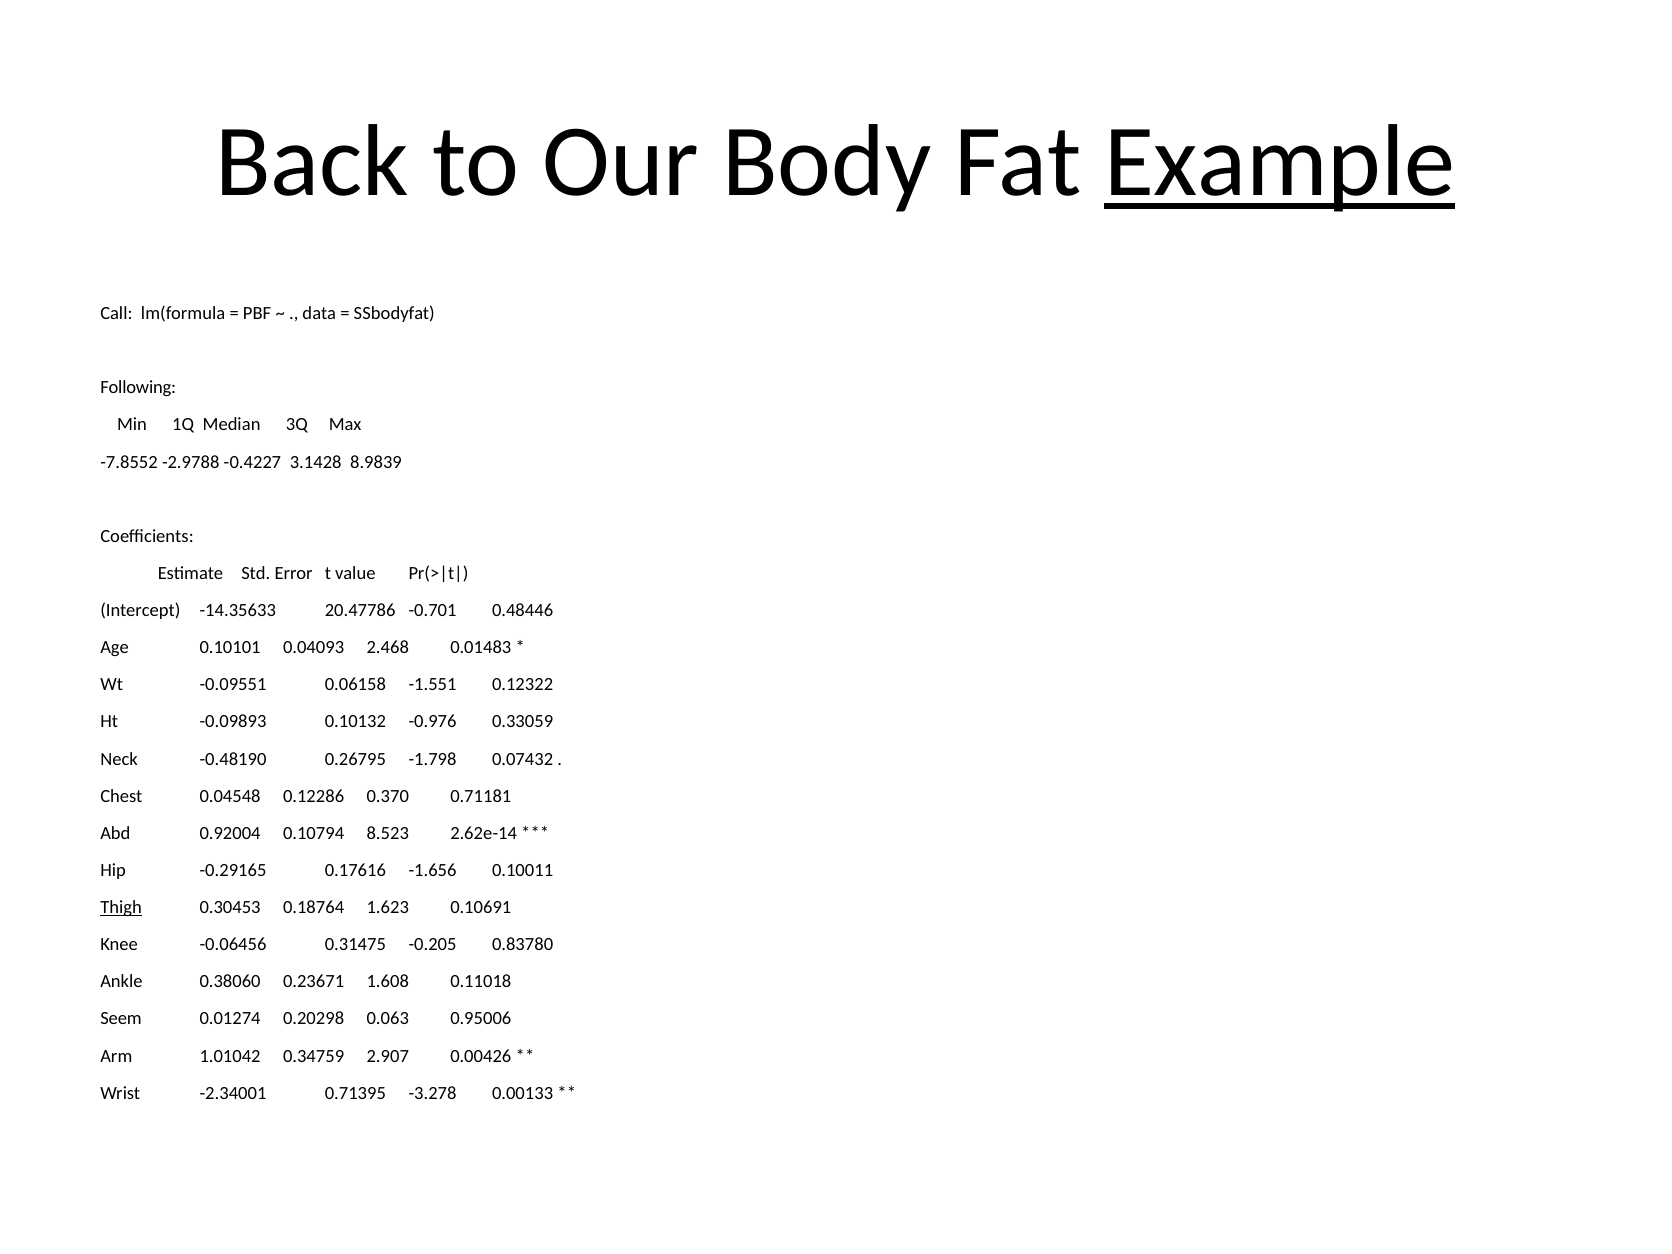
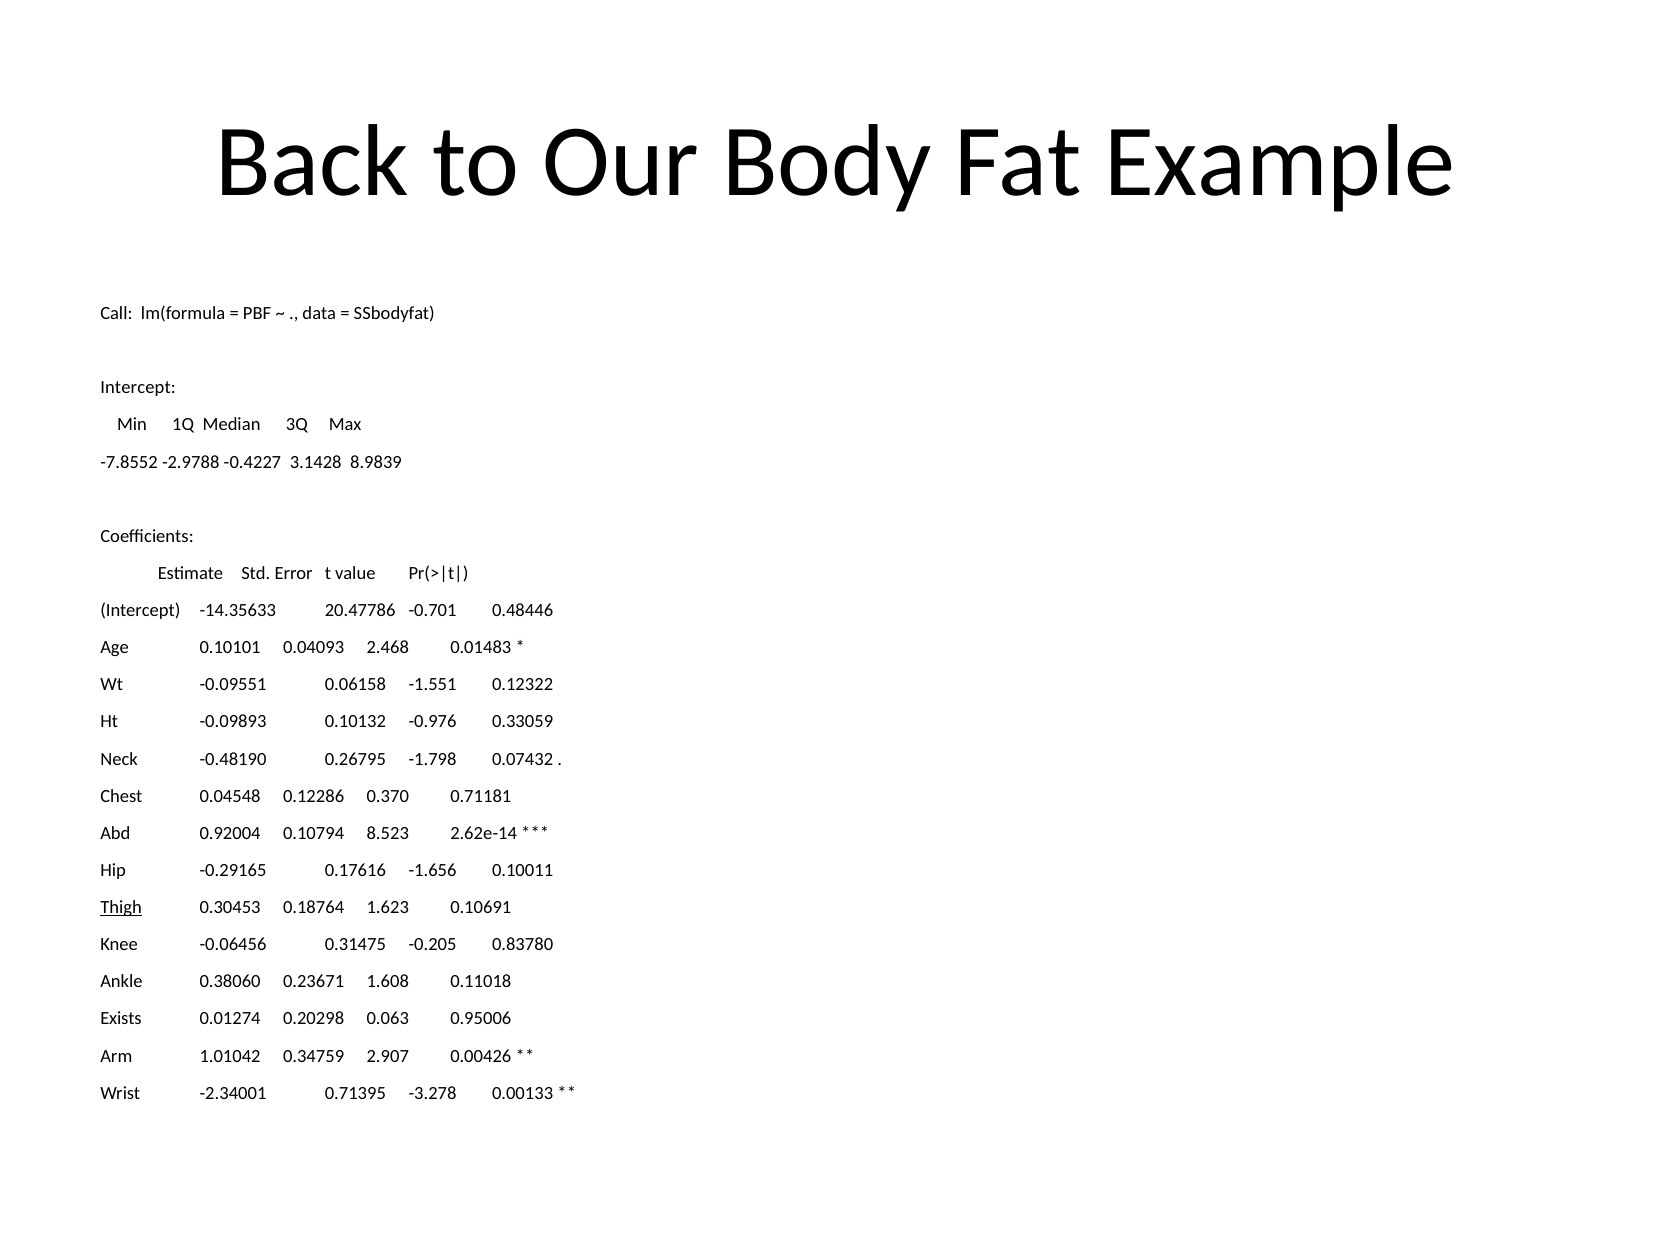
Example underline: present -> none
Following at (138, 388): Following -> Intercept
Seem: Seem -> Exists
